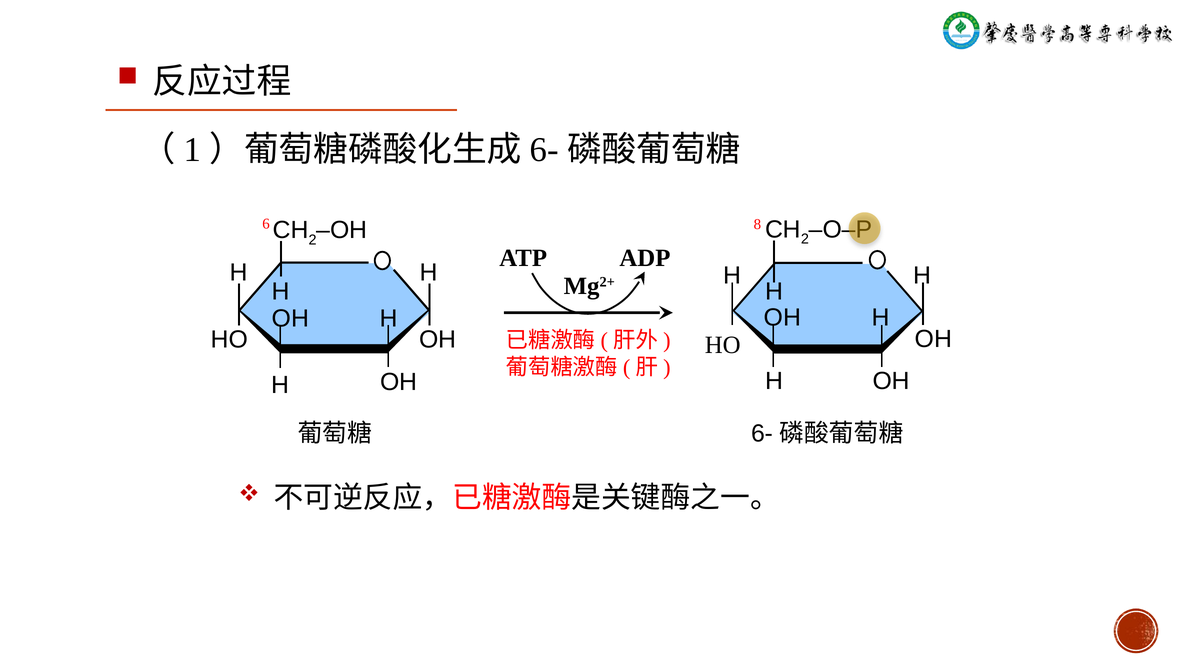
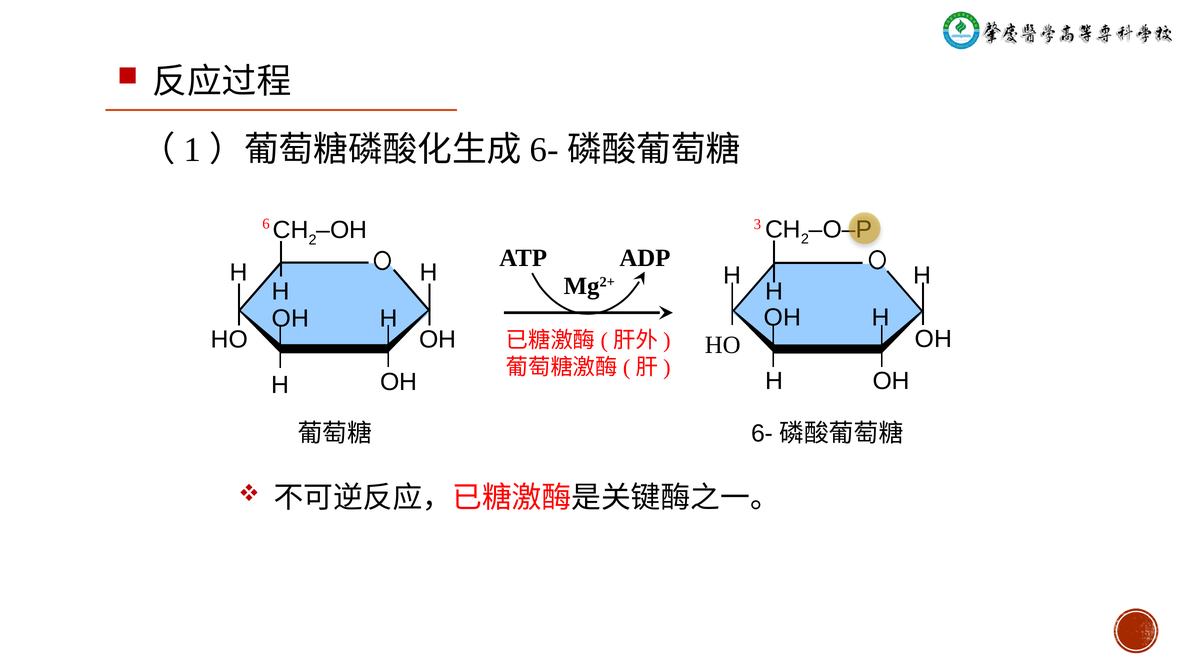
8: 8 -> 3
